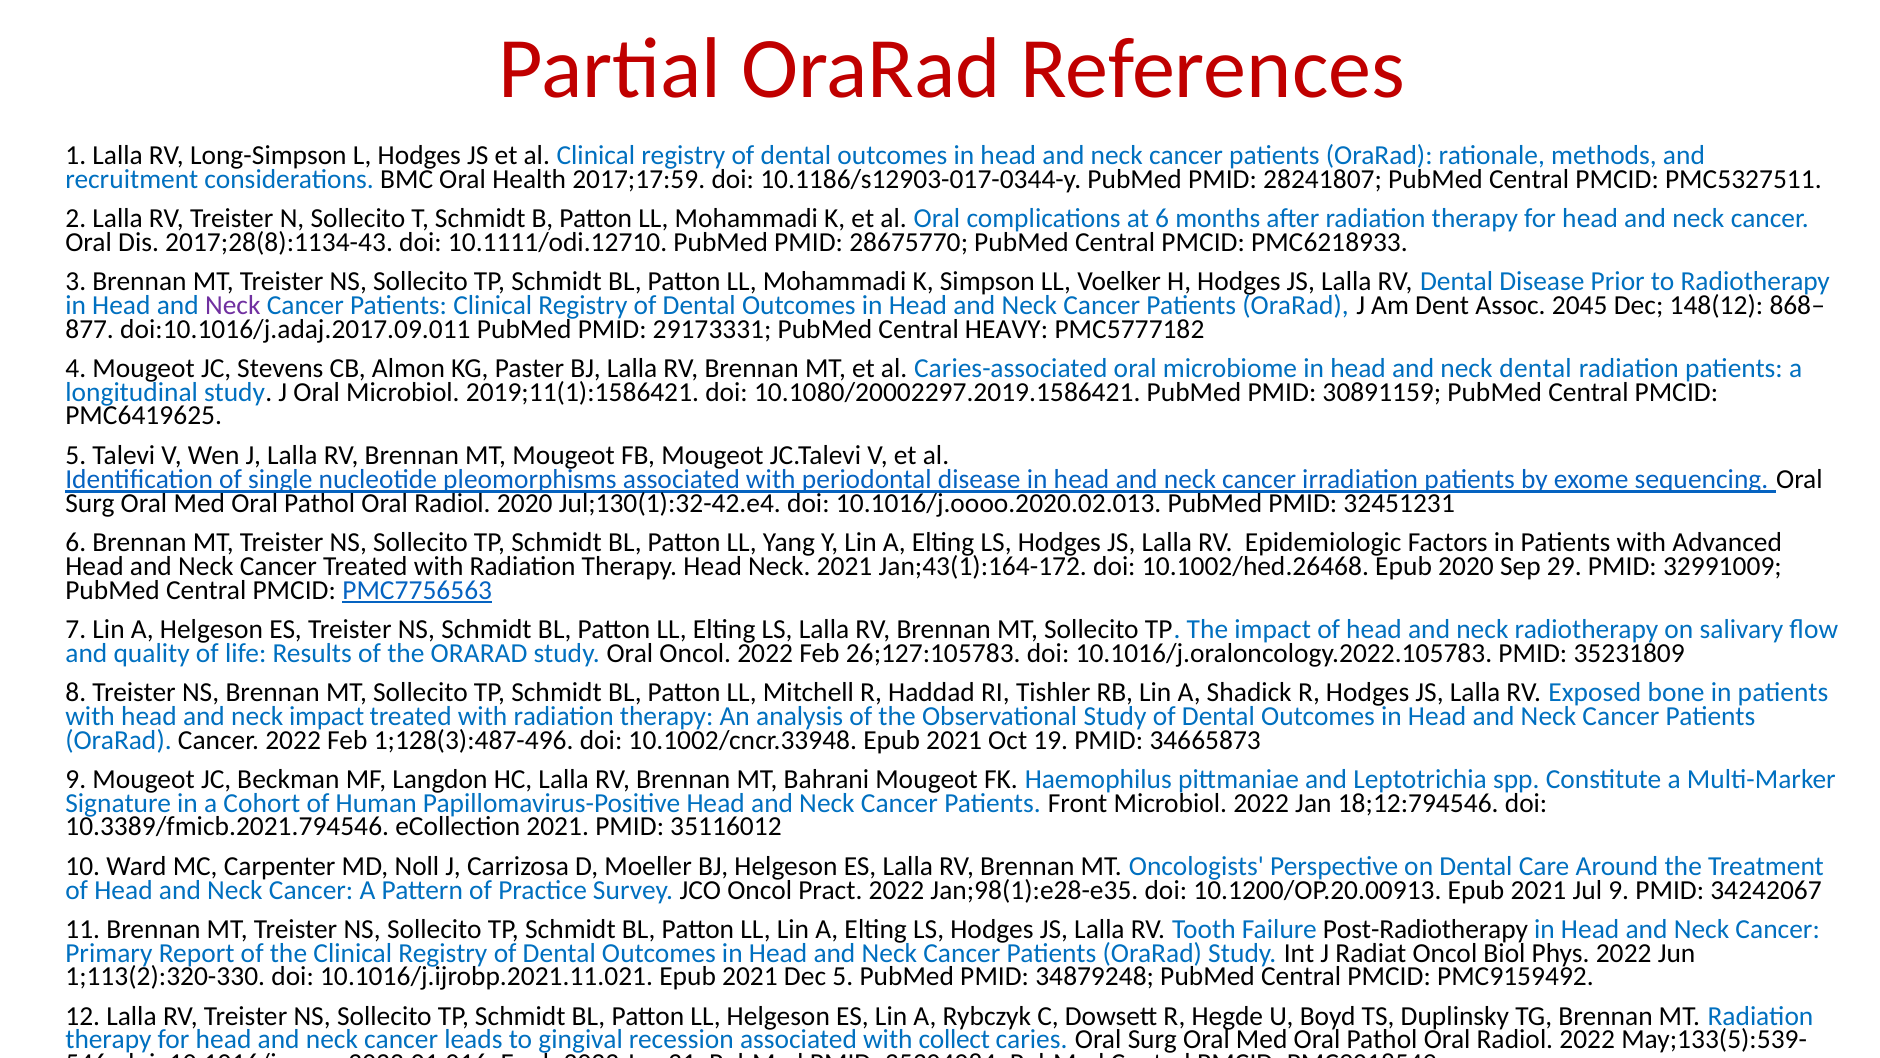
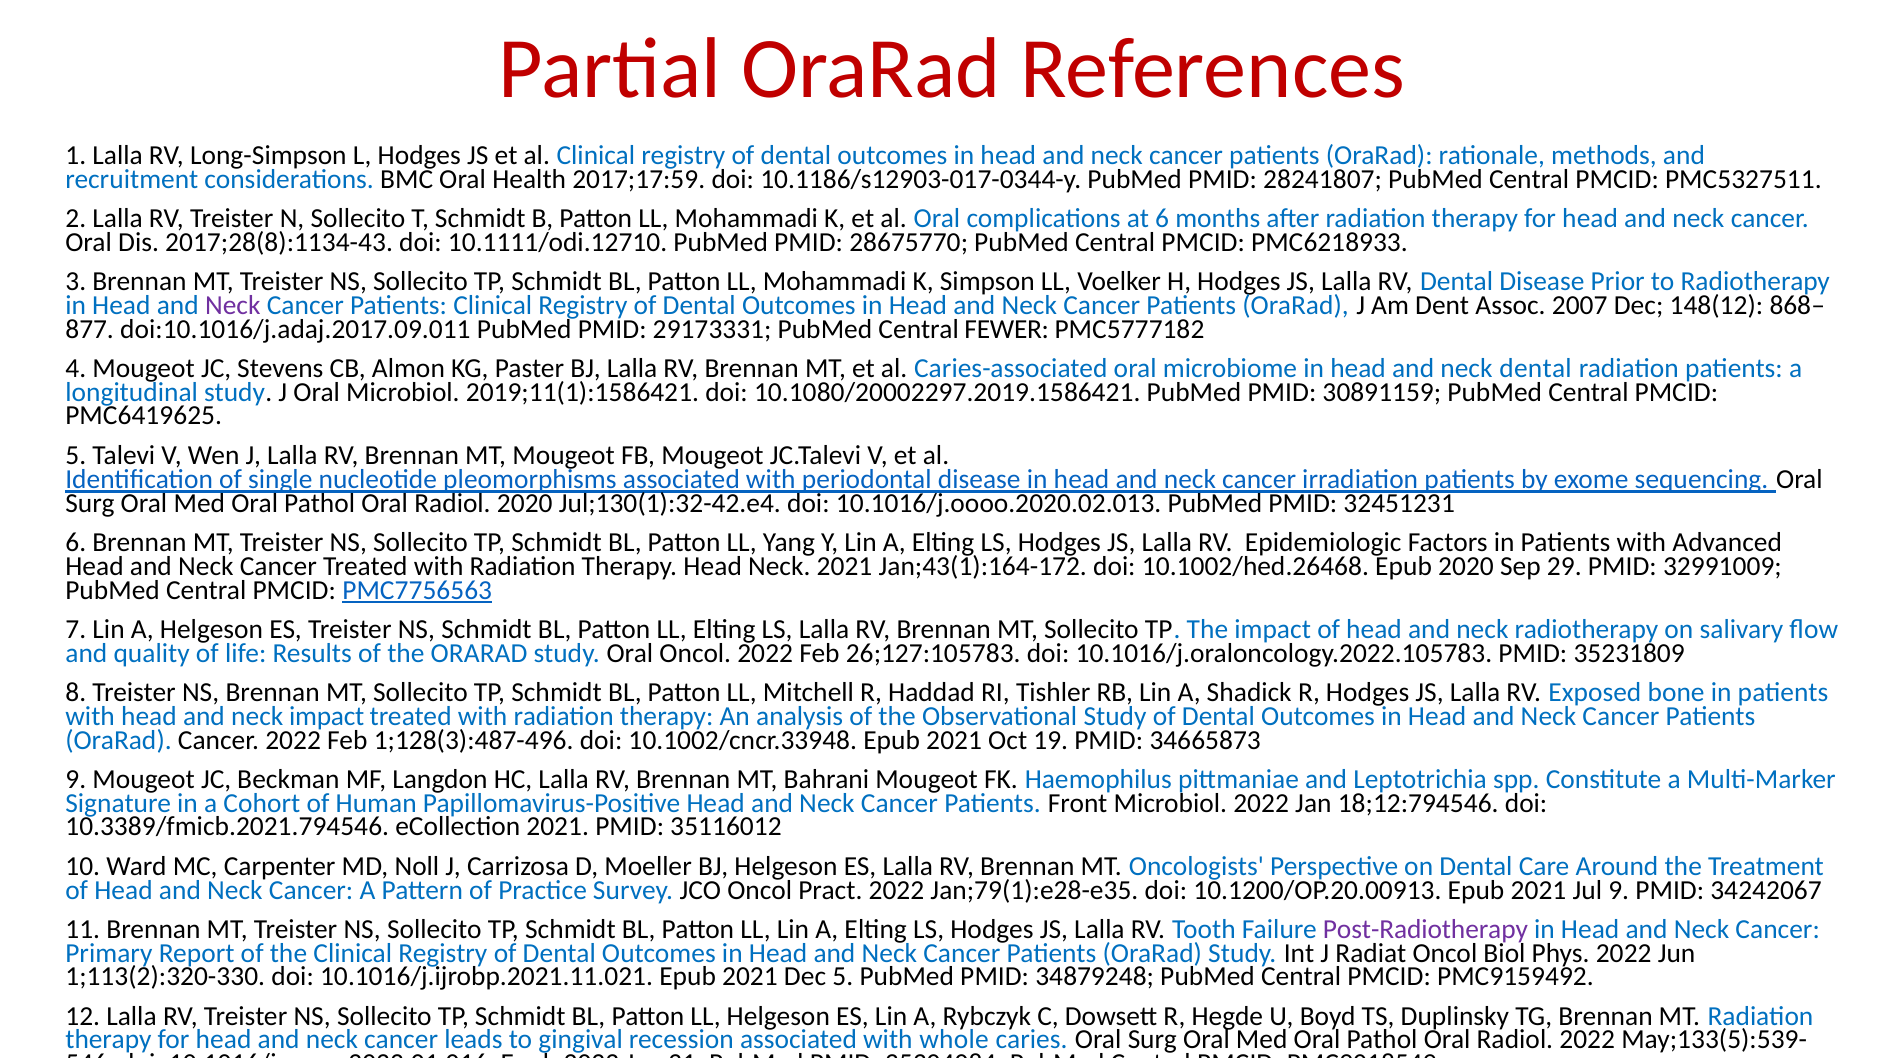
2045: 2045 -> 2007
HEAVY: HEAVY -> FEWER
Jan;98(1):e28-e35: Jan;98(1):e28-e35 -> Jan;79(1):e28-e35
Post-Radiotherapy colour: black -> purple
collect: collect -> whole
